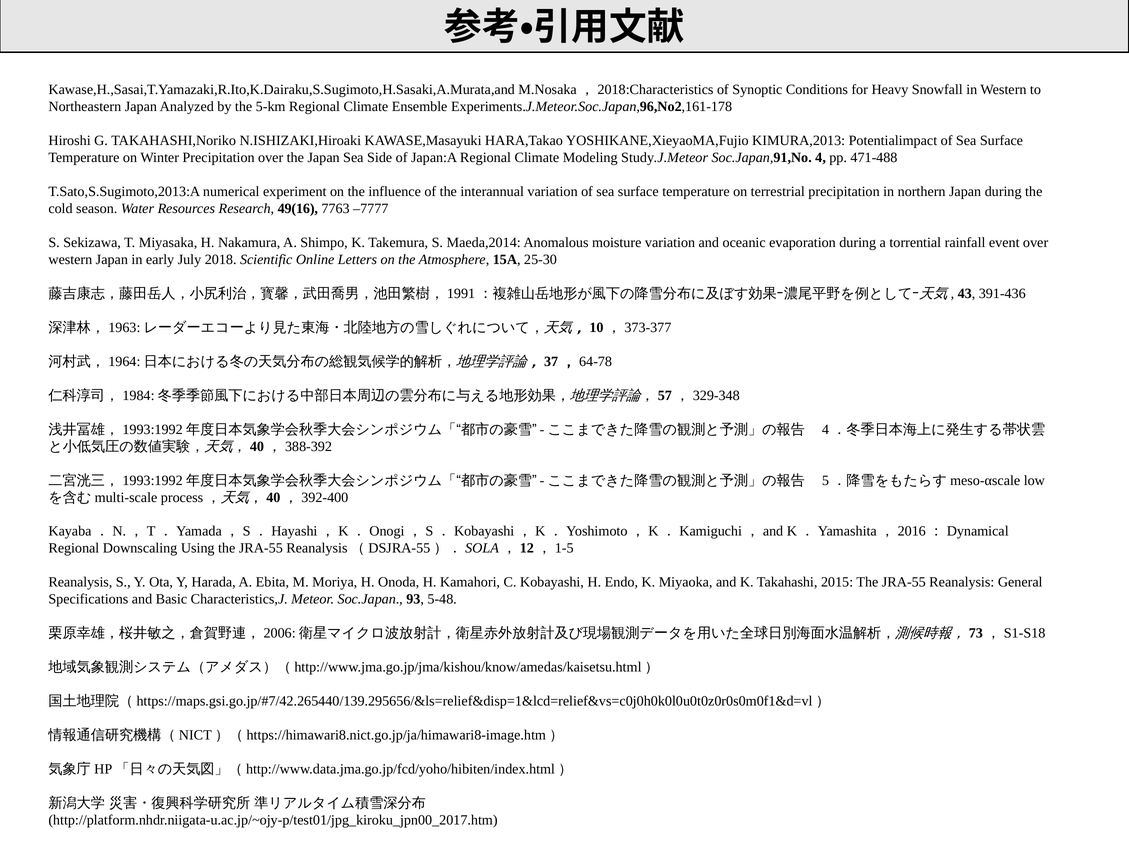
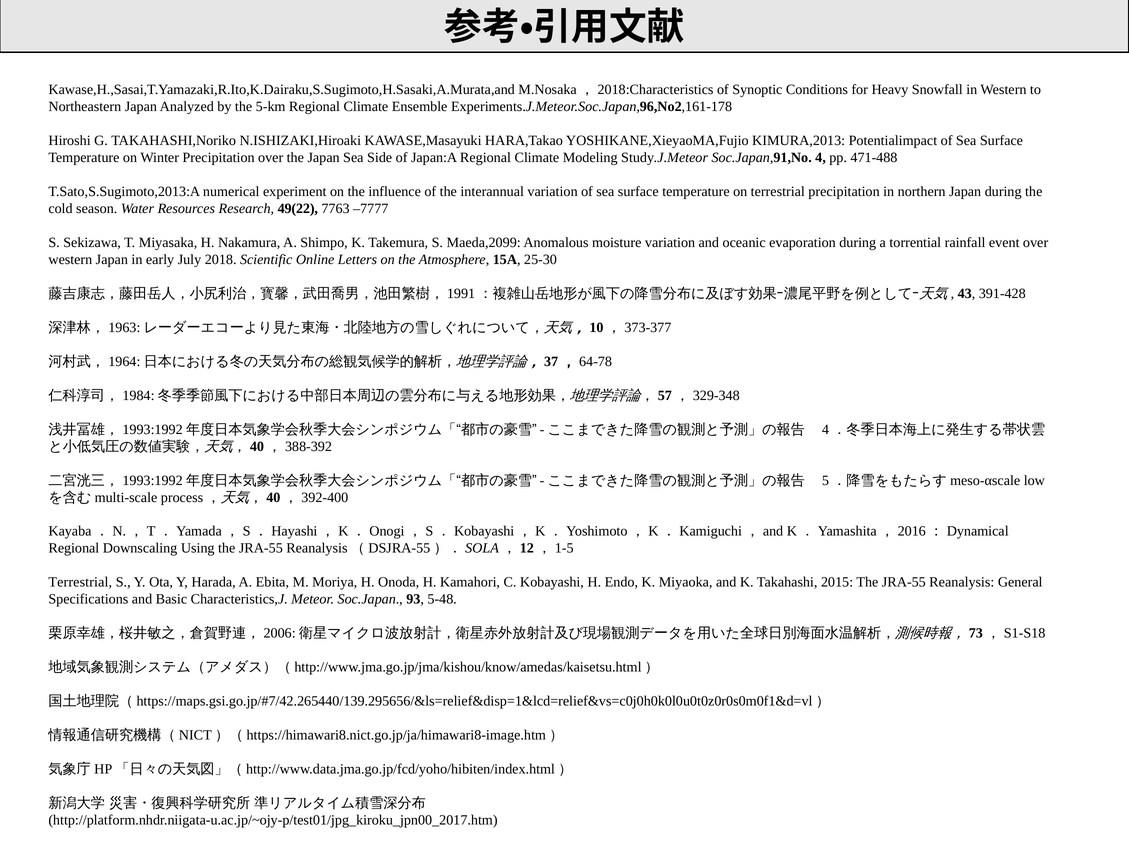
49(16: 49(16 -> 49(22
Maeda,2014: Maeda,2014 -> Maeda,2099
391-436: 391-436 -> 391-428
Reanalysis at (80, 582): Reanalysis -> Terrestrial
